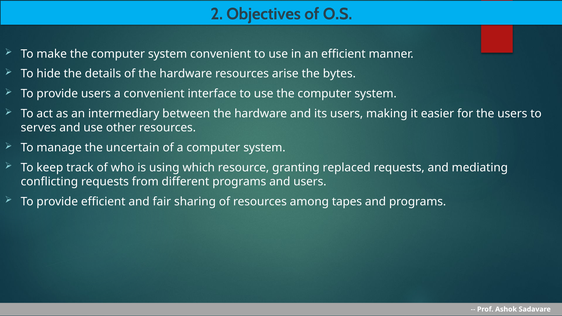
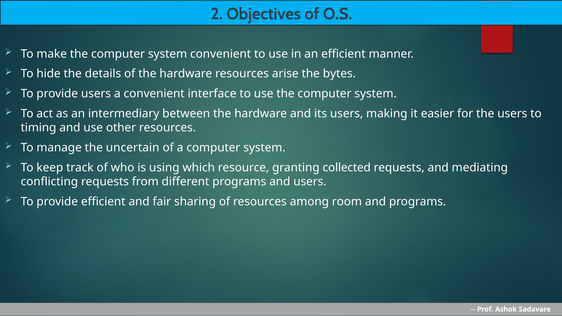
serves: serves -> timing
replaced: replaced -> collected
tapes: tapes -> room
